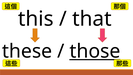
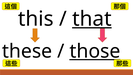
that underline: none -> present
